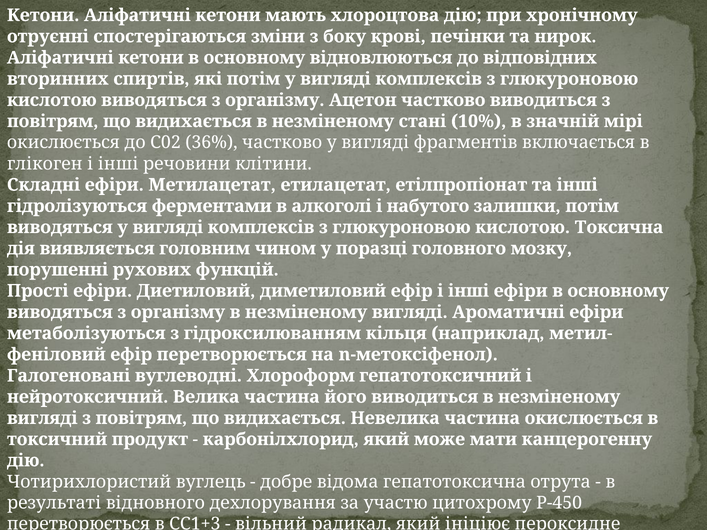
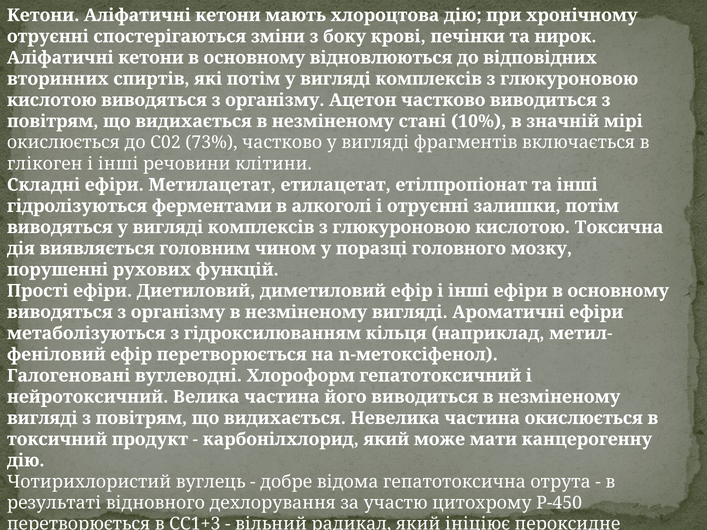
36%: 36% -> 73%
і набутого: набутого -> отруєнні
